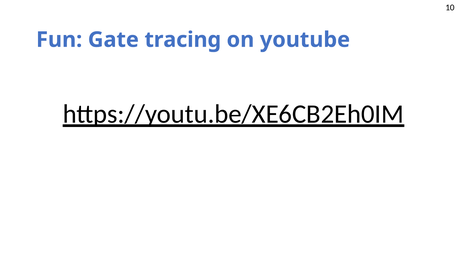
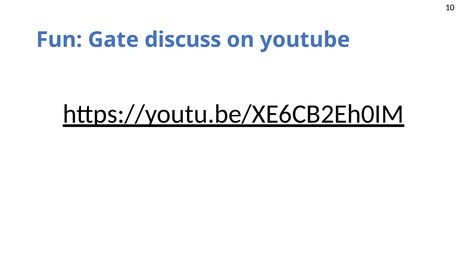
tracing: tracing -> discuss
